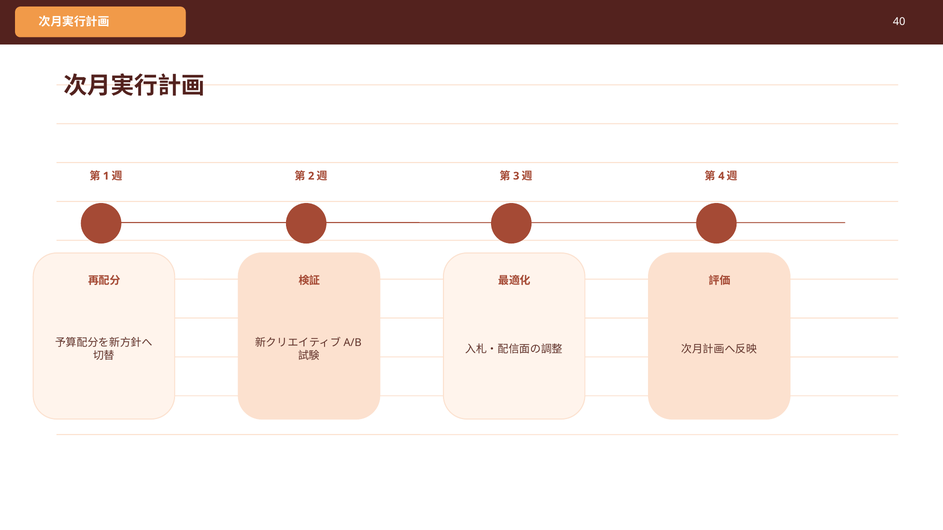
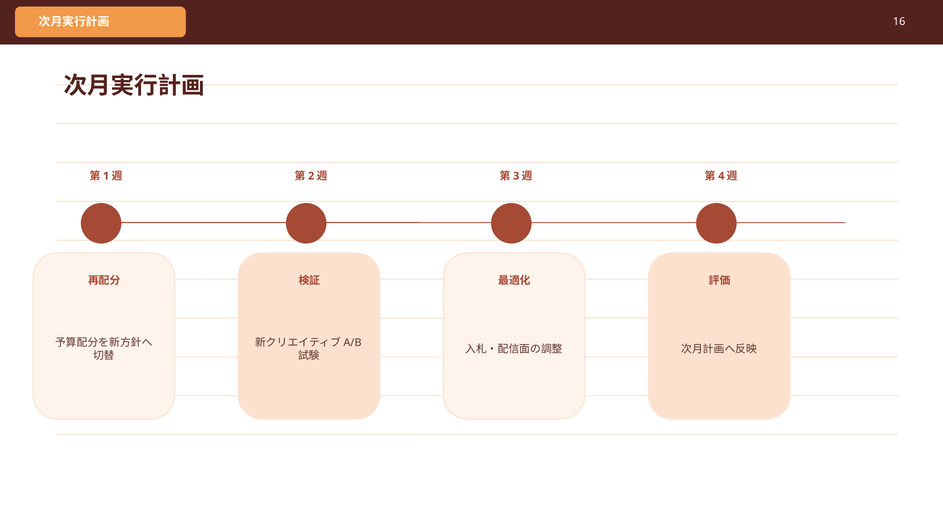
40: 40 -> 16
